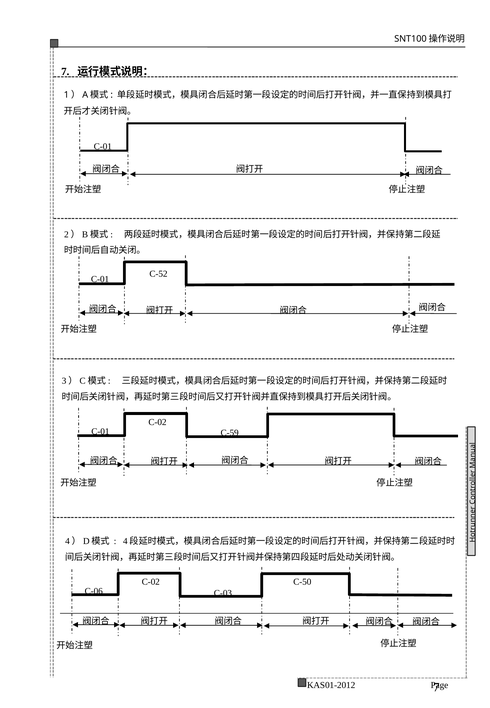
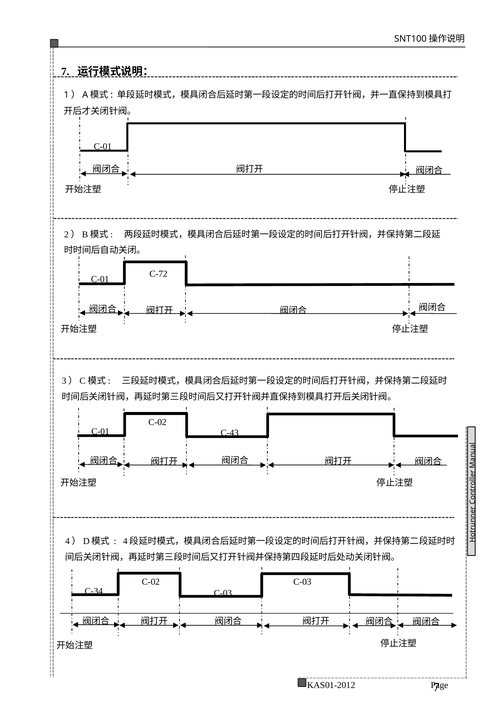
C-52: C-52 -> C-72
C-59: C-59 -> C-43
C-50 at (302, 582): C-50 -> C-03
C-06: C-06 -> C-34
